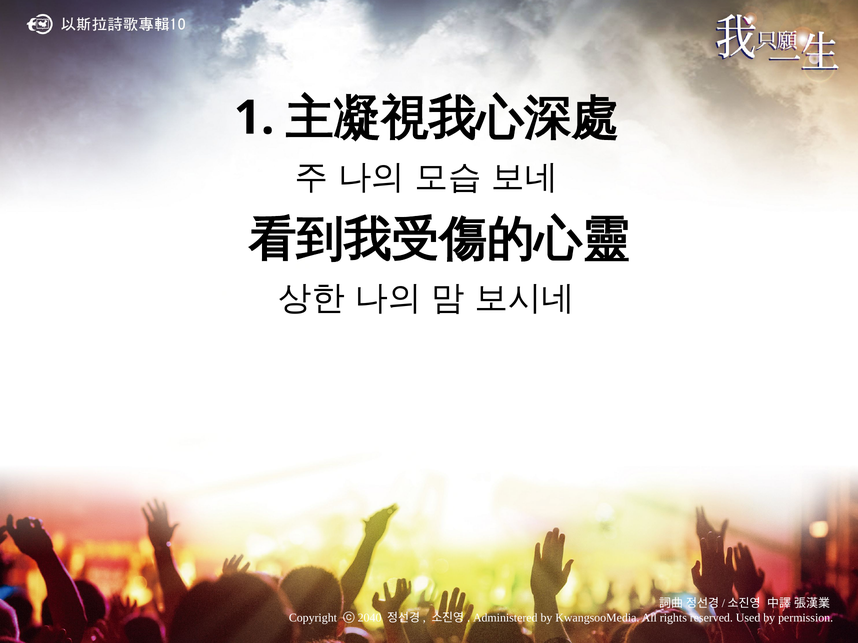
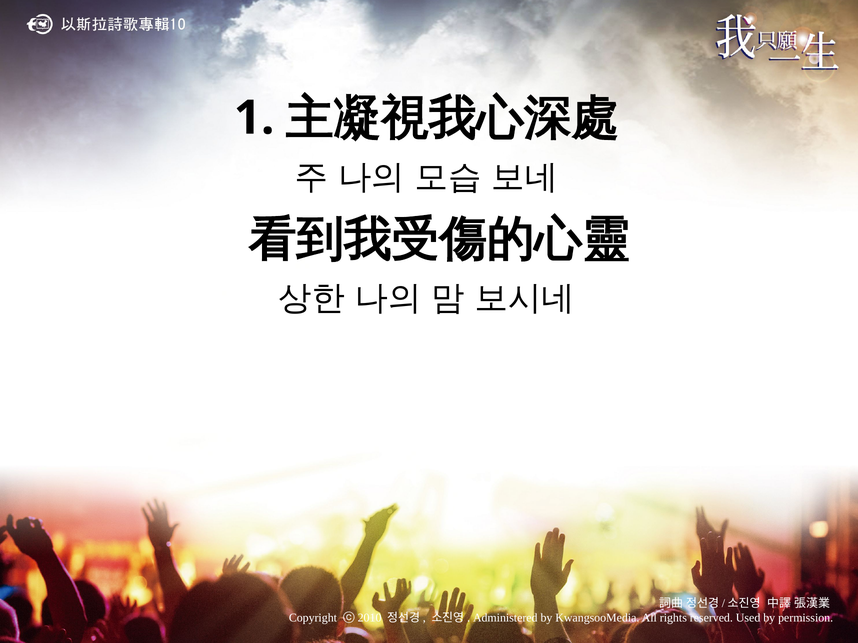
2040: 2040 -> 2010
